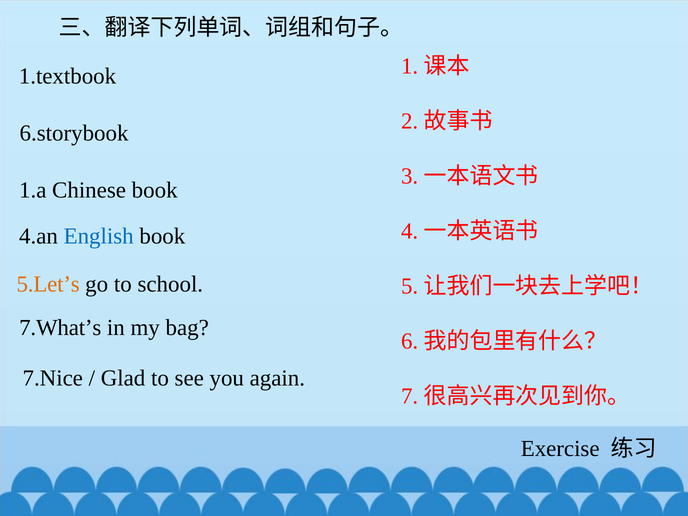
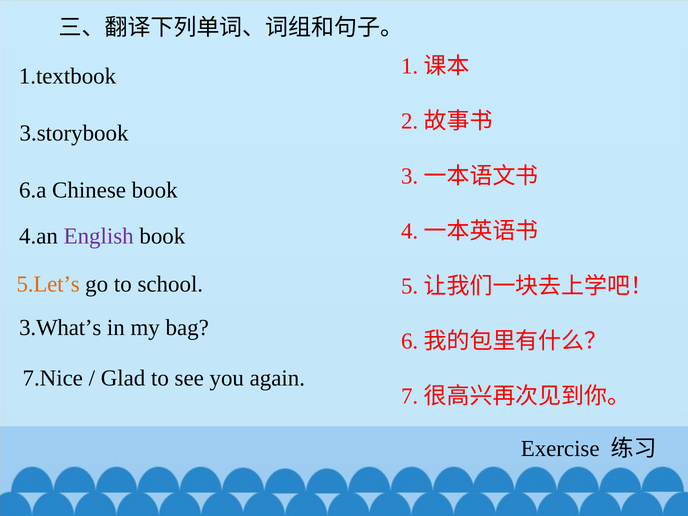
6.storybook: 6.storybook -> 3.storybook
1.a: 1.a -> 6.a
English colour: blue -> purple
7.What’s: 7.What’s -> 3.What’s
